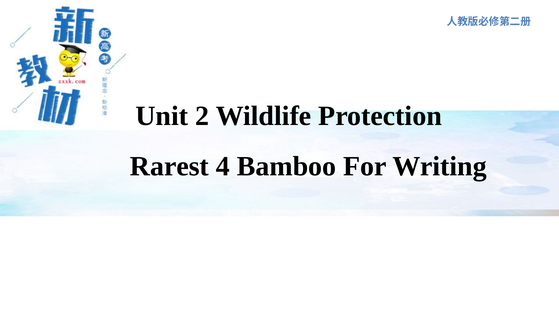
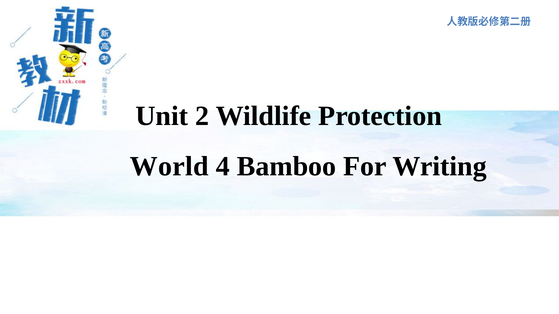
Rarest: Rarest -> World
